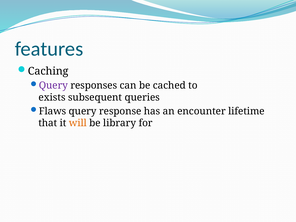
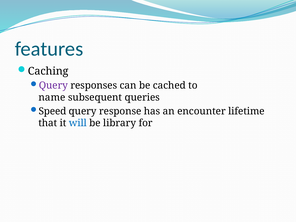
exists: exists -> name
Flaws: Flaws -> Speed
will colour: orange -> blue
